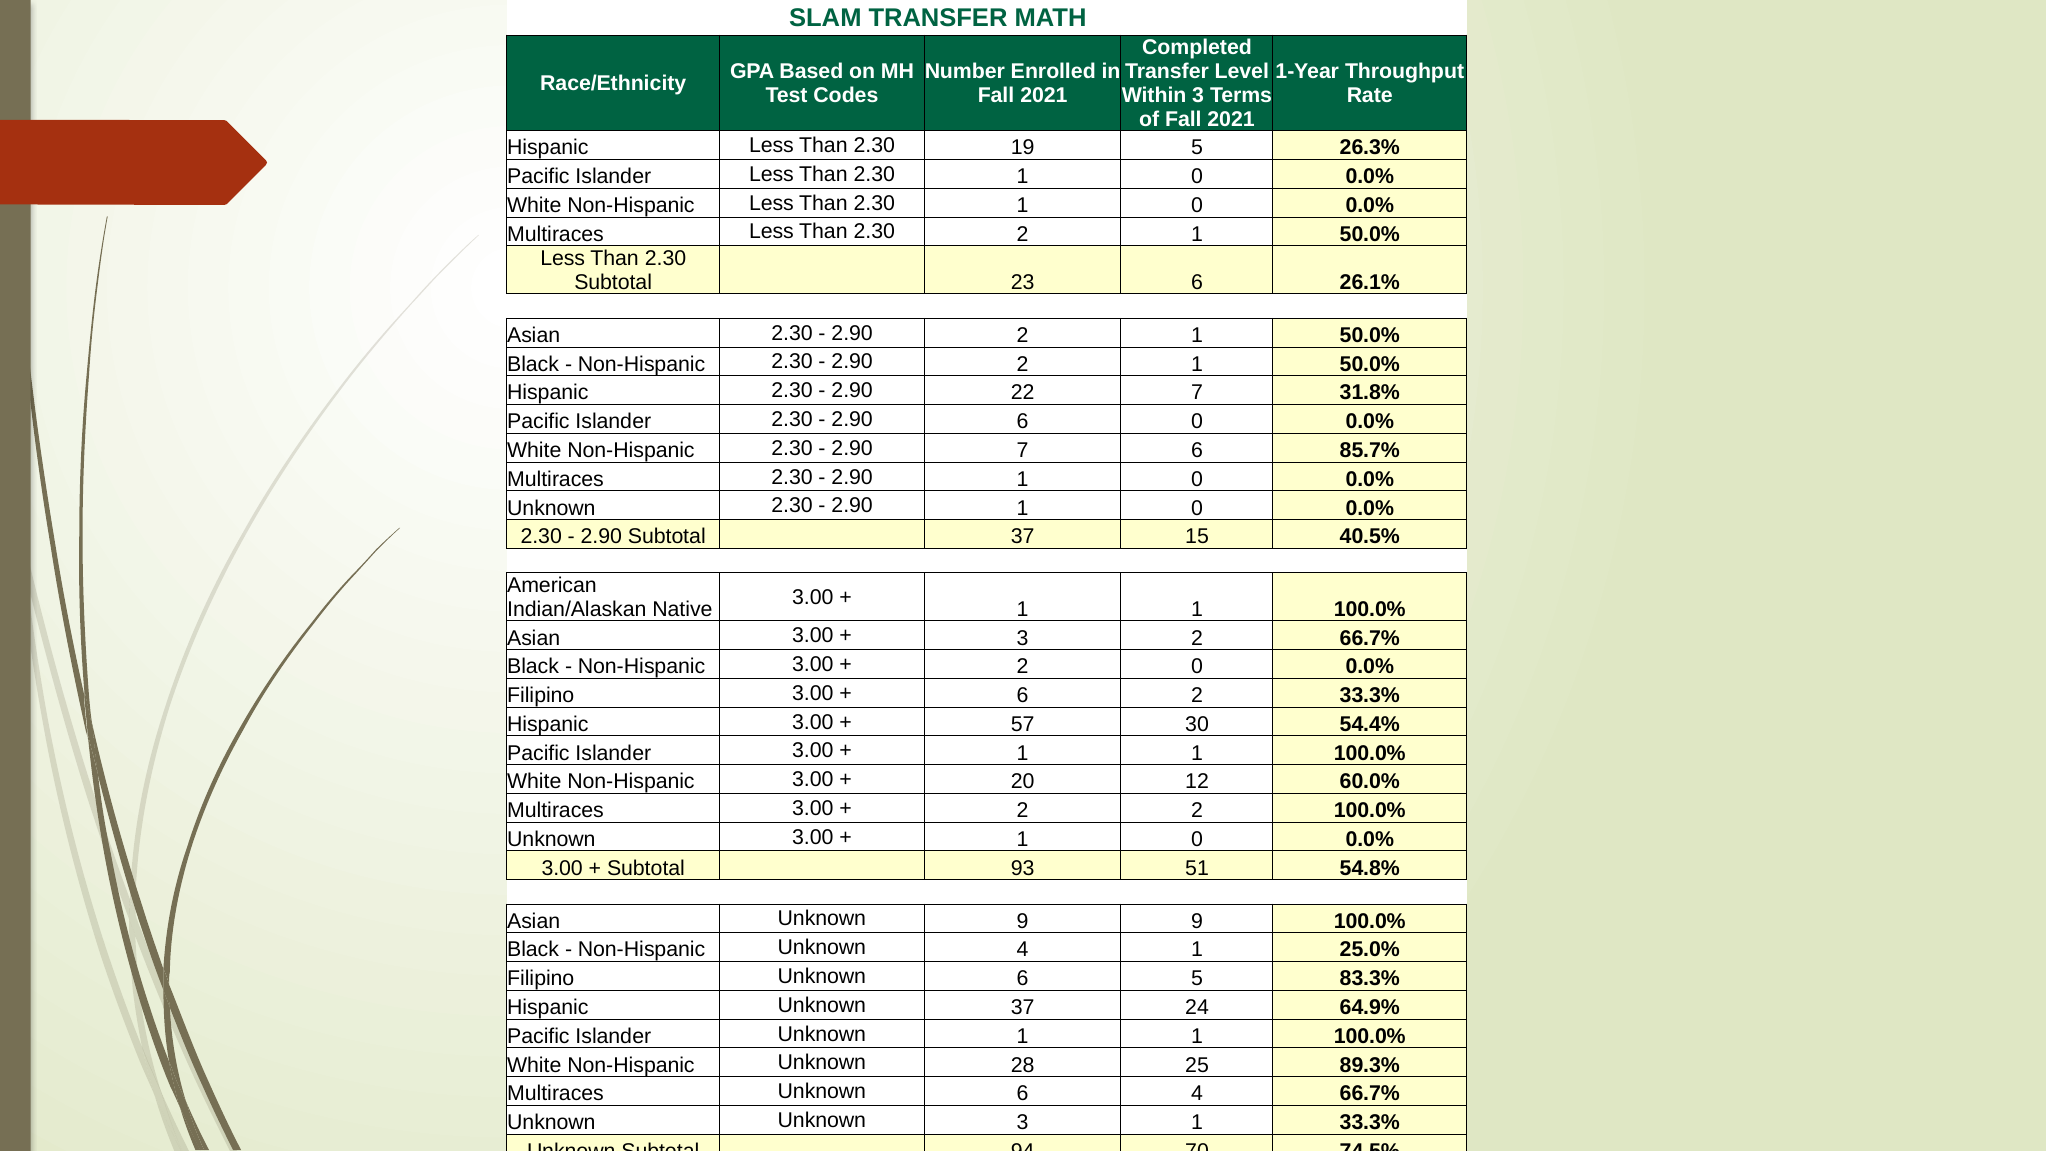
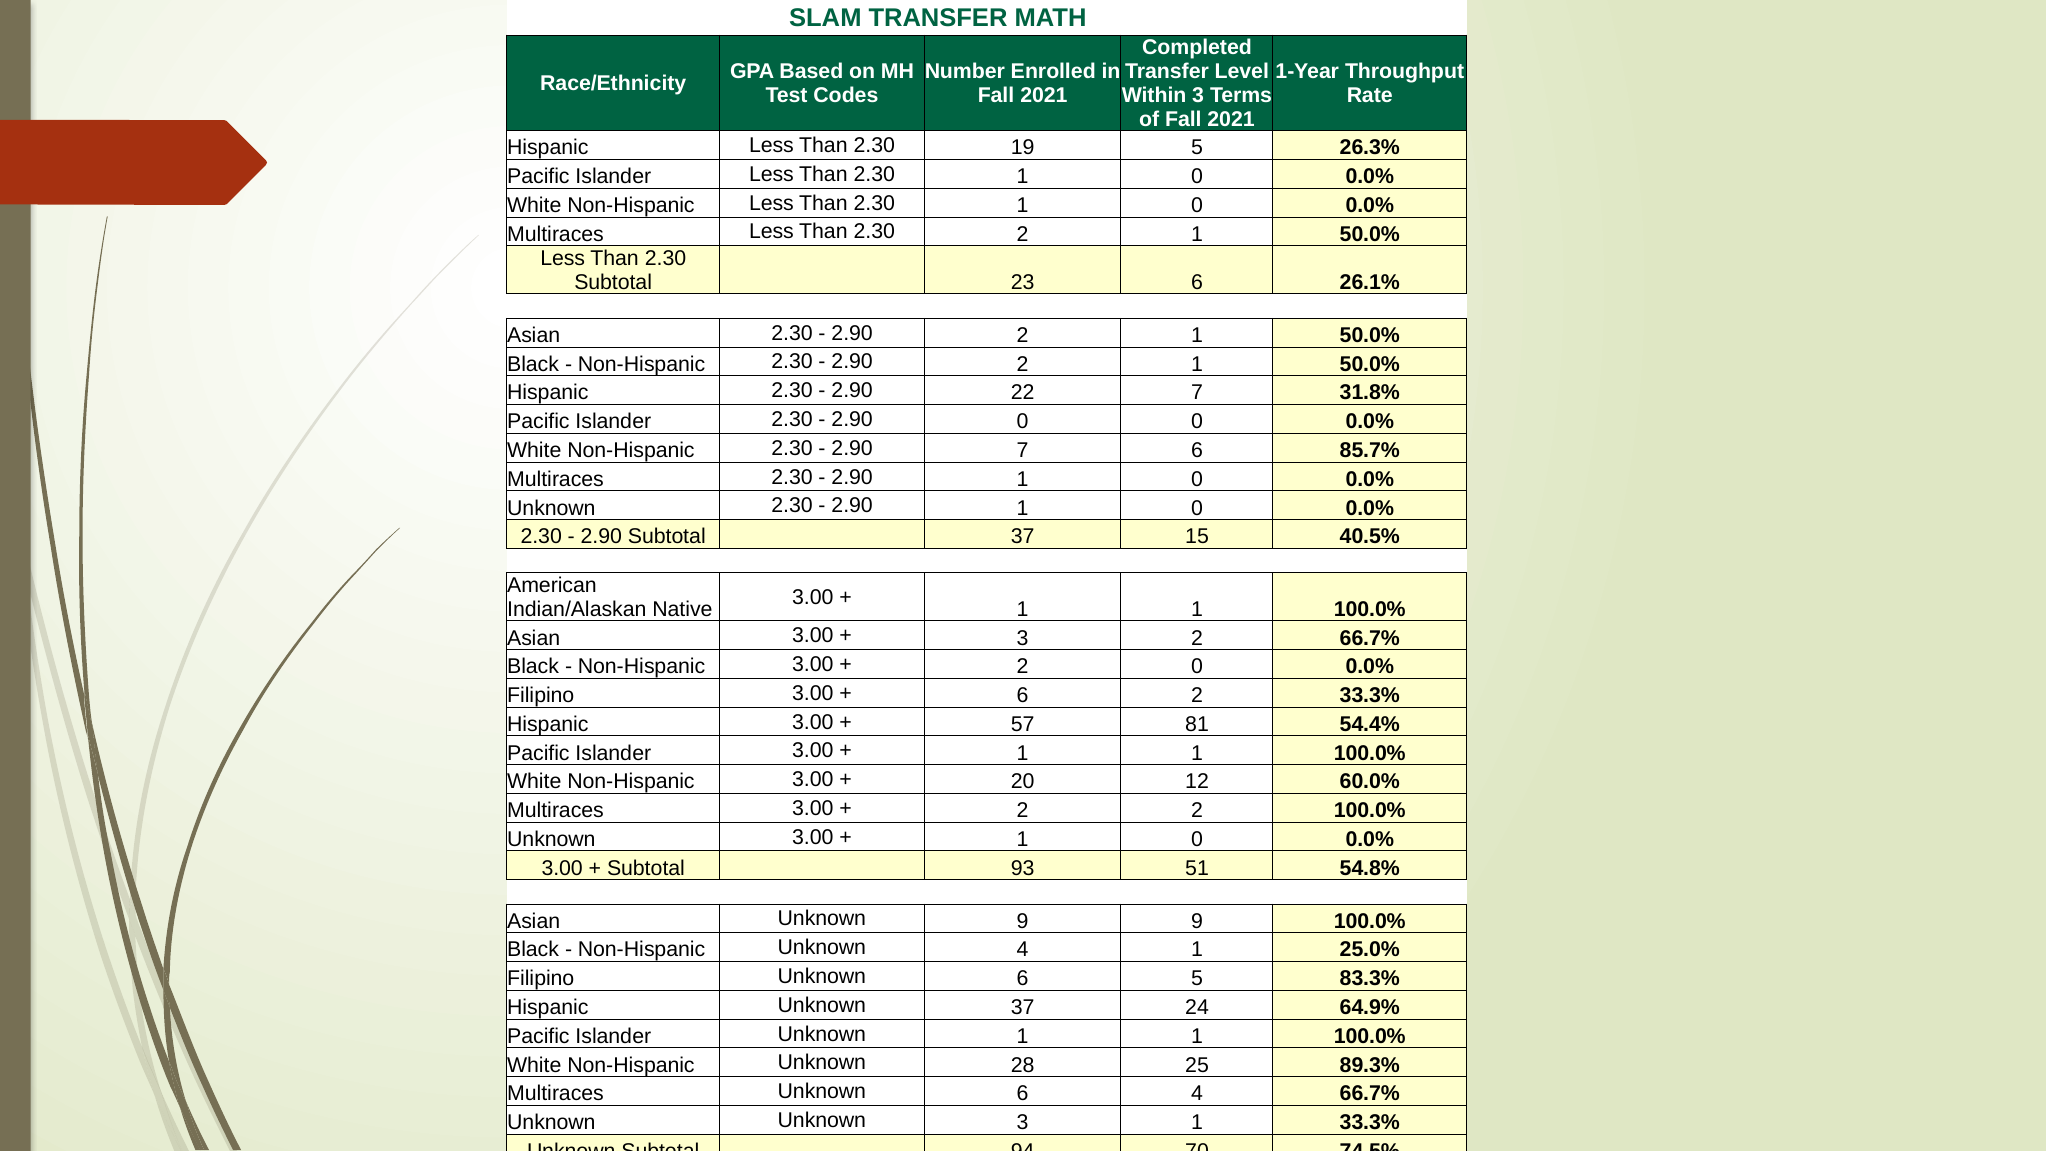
2.90 6: 6 -> 0
30: 30 -> 81
